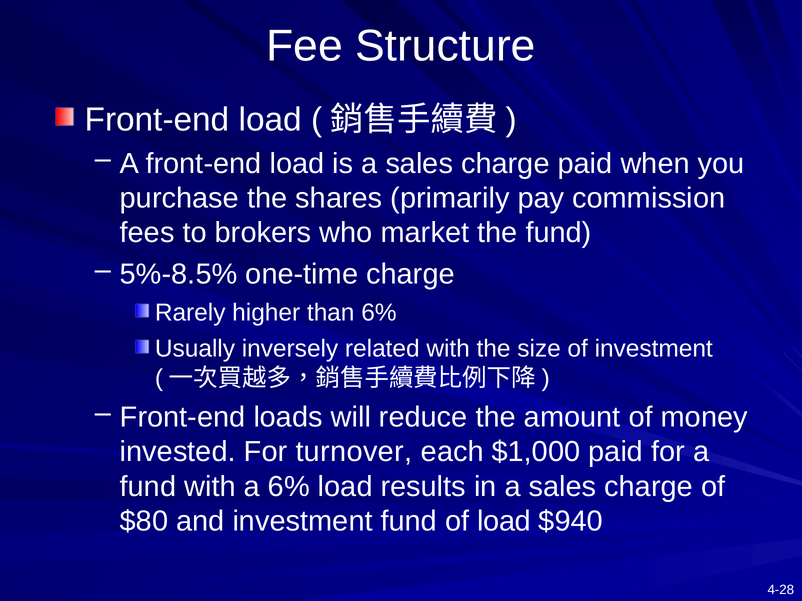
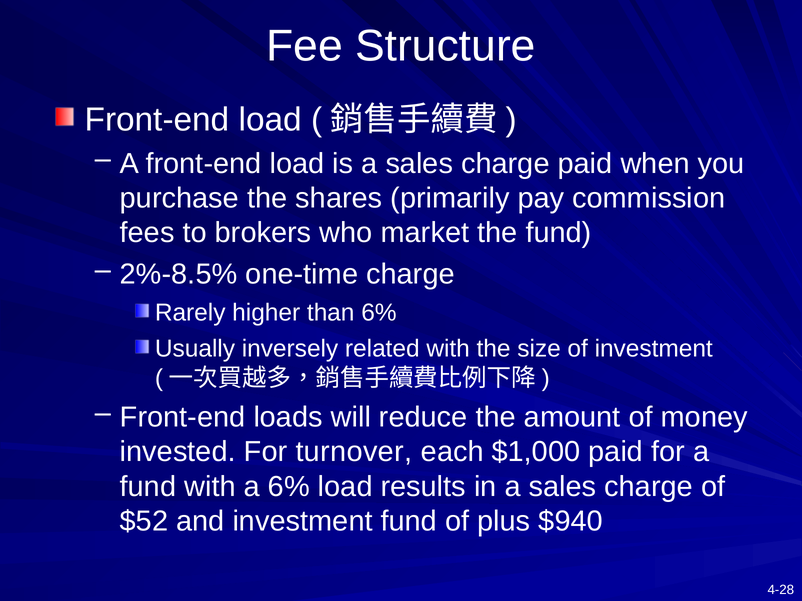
5%-8.5%: 5%-8.5% -> 2%-8.5%
$80: $80 -> $52
of load: load -> plus
